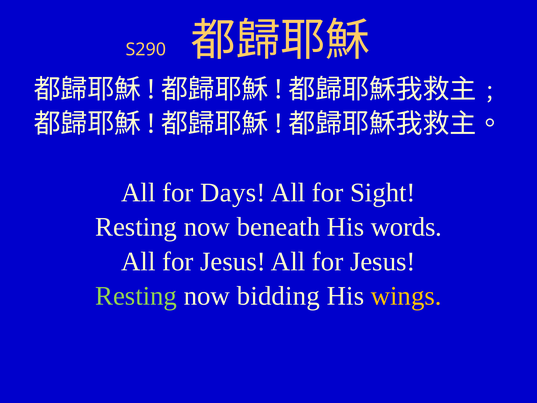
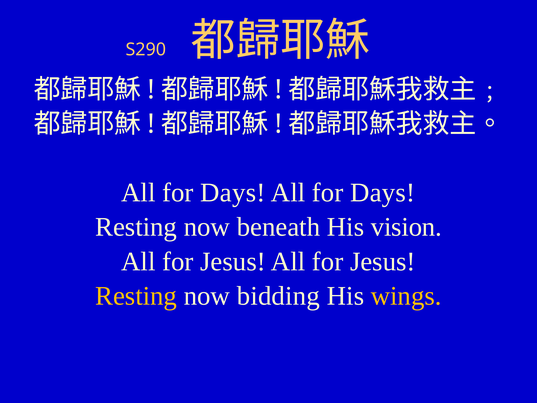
Sight at (383, 193): Sight -> Days
words: words -> vision
Resting at (136, 296) colour: light green -> yellow
